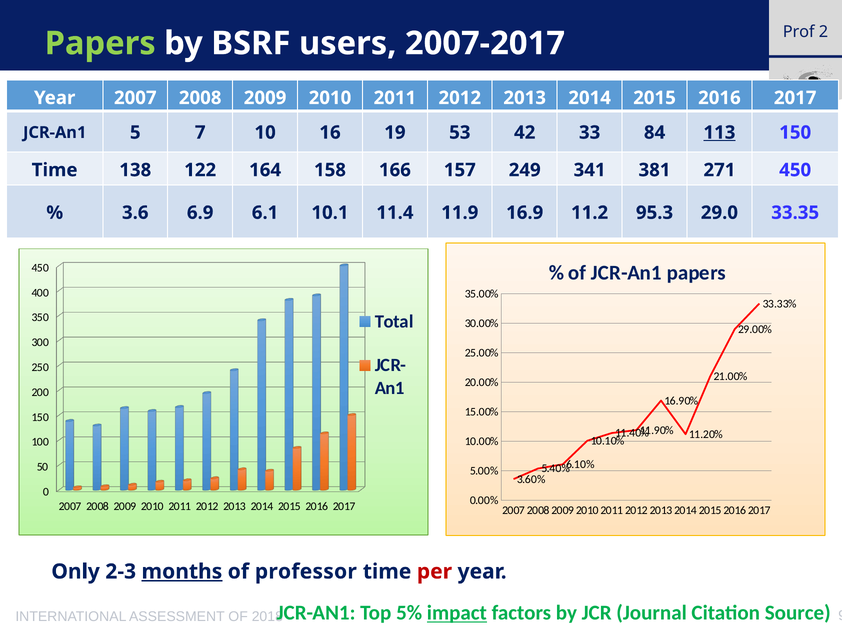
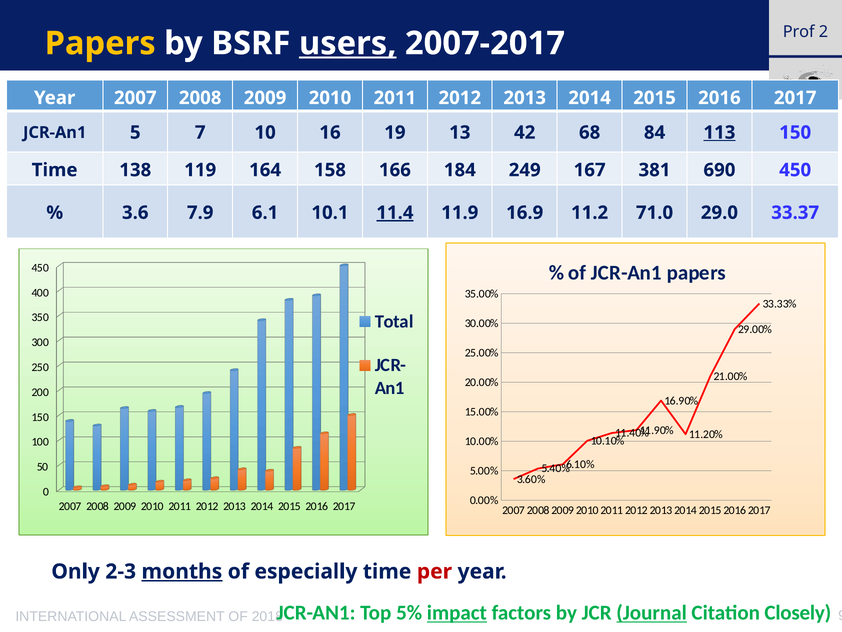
Papers at (100, 43) colour: light green -> yellow
users underline: none -> present
53: 53 -> 13
33: 33 -> 68
122: 122 -> 119
157: 157 -> 184
341: 341 -> 167
271: 271 -> 690
6.9: 6.9 -> 7.9
11.4 underline: none -> present
95.3: 95.3 -> 71.0
33.35: 33.35 -> 33.37
professor: professor -> especially
Journal underline: none -> present
Source: Source -> Closely
